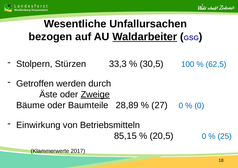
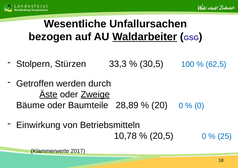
Äste underline: none -> present
27: 27 -> 20
85,15: 85,15 -> 10,78
